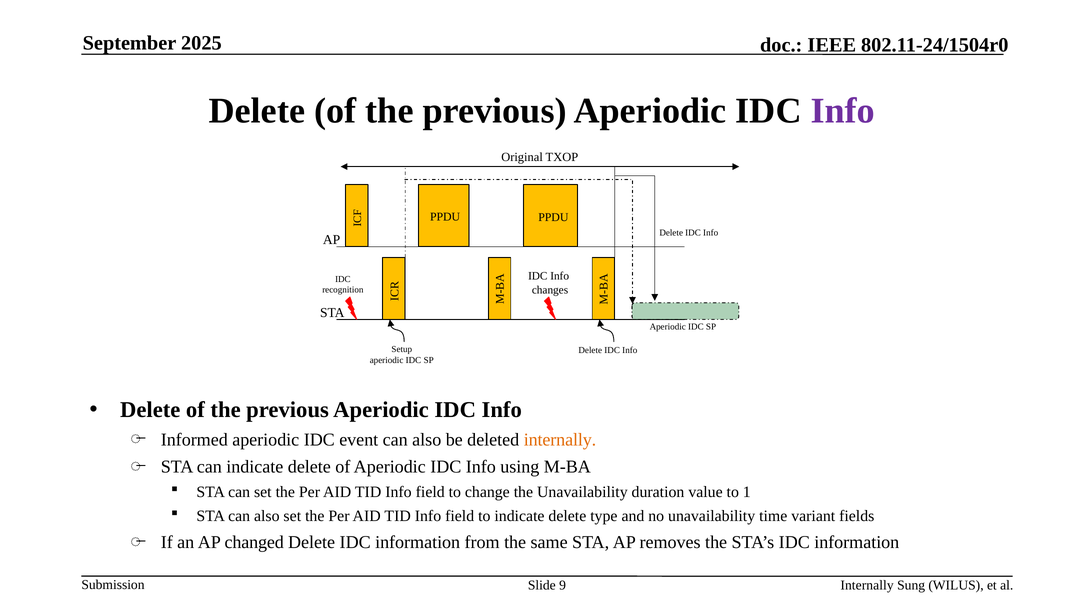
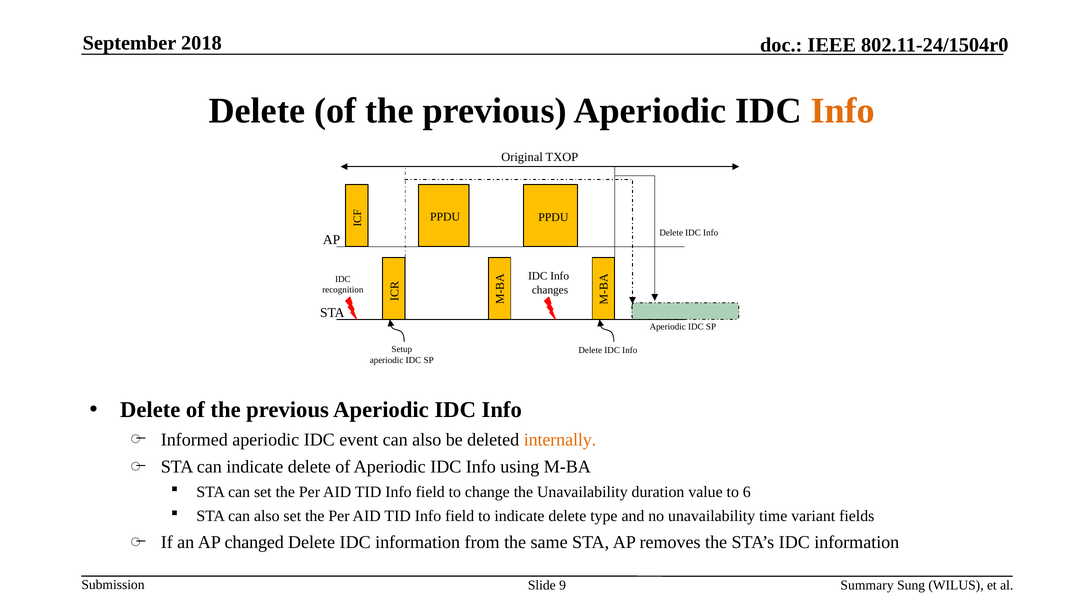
2025: 2025 -> 2018
Info at (843, 111) colour: purple -> orange
1: 1 -> 6
9 Internally: Internally -> Summary
